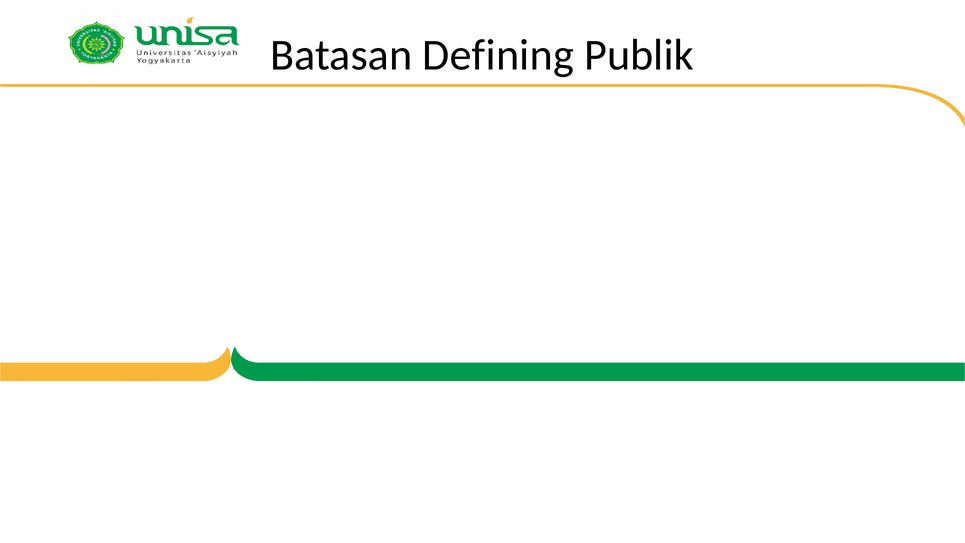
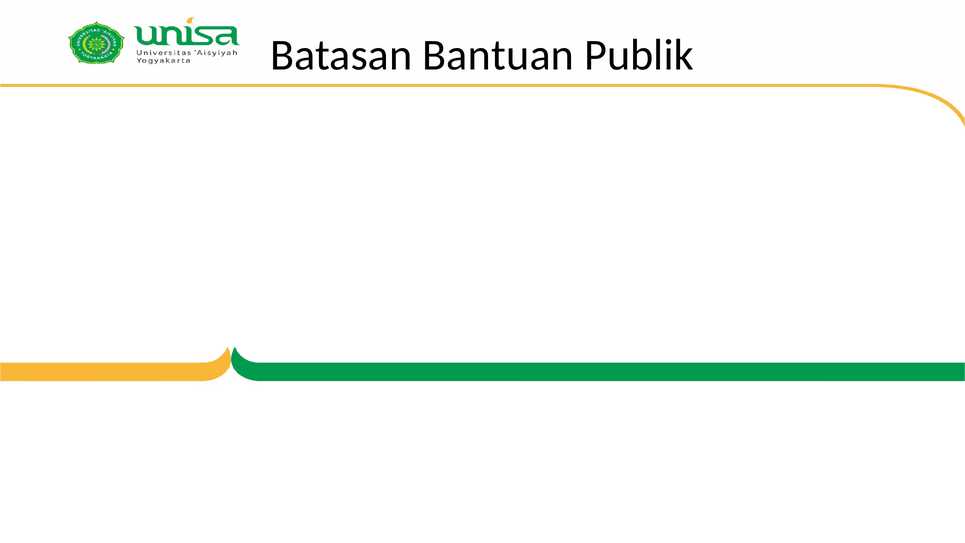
Defining: Defining -> Bantuan
